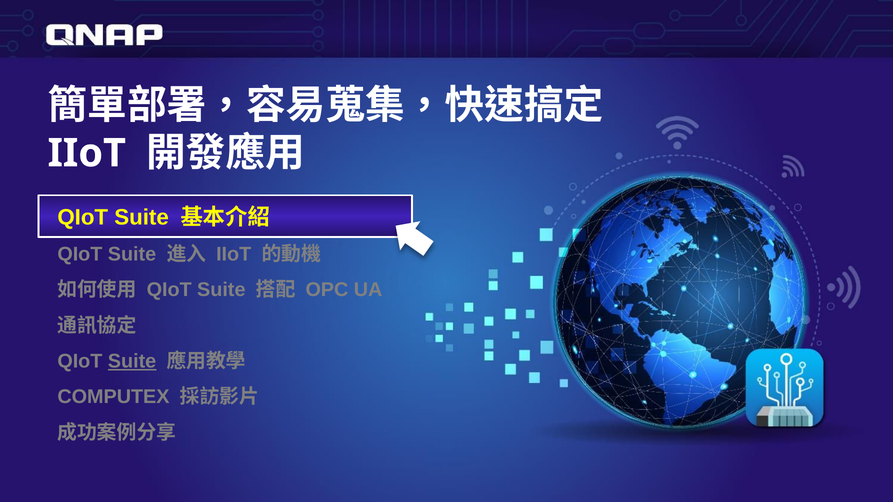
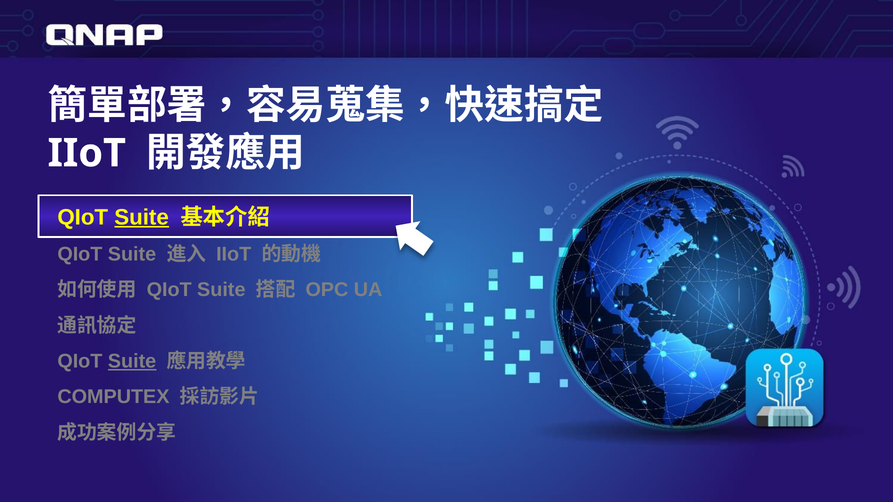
Suite at (142, 217) underline: none -> present
